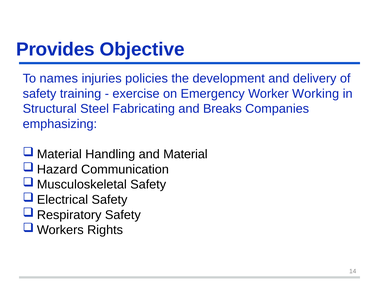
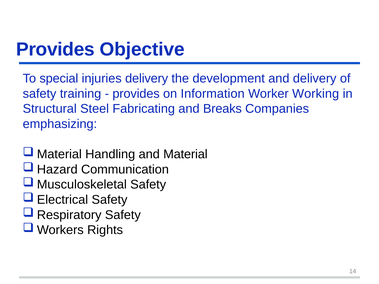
names: names -> special
injuries policies: policies -> delivery
exercise at (136, 94): exercise -> provides
Emergency: Emergency -> Information
